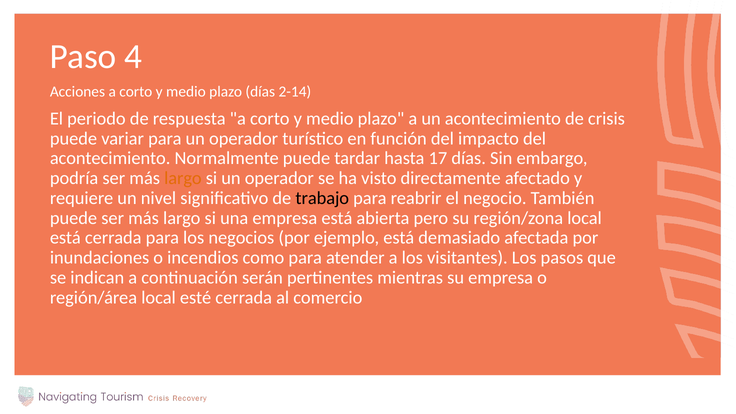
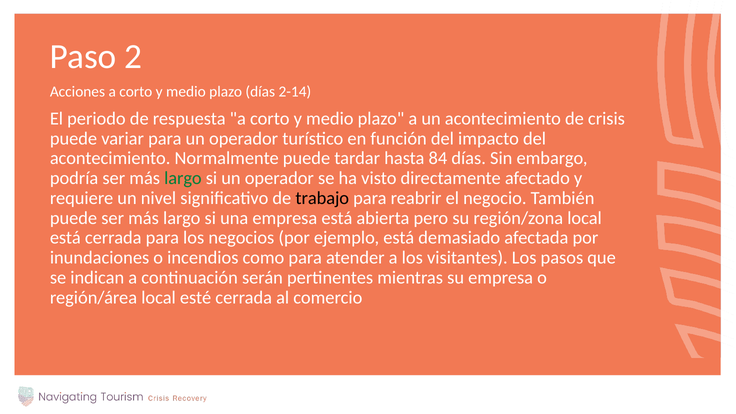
4: 4 -> 2
17: 17 -> 84
largo at (183, 178) colour: orange -> green
